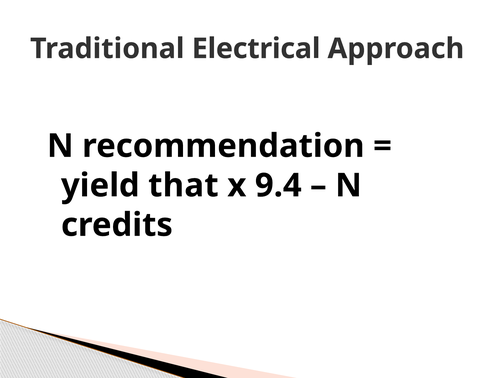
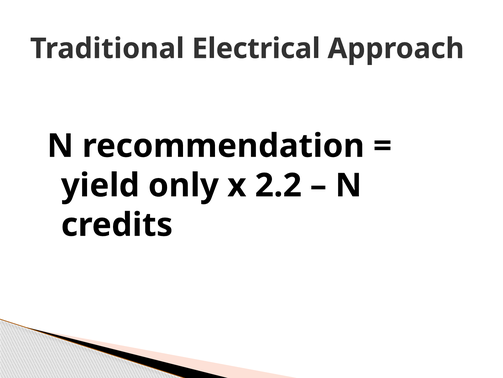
that: that -> only
9.4: 9.4 -> 2.2
